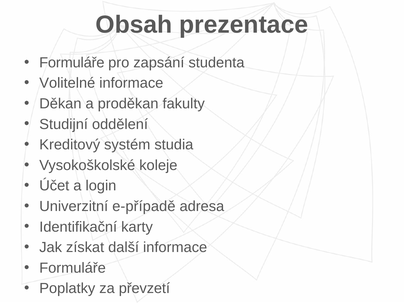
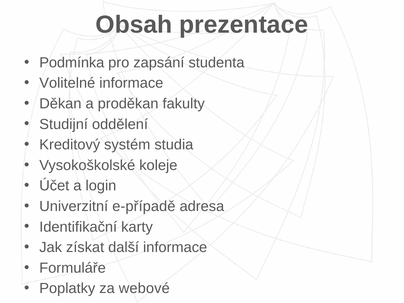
Formuláře at (72, 63): Formuláře -> Podmínka
převzetí: převzetí -> webové
